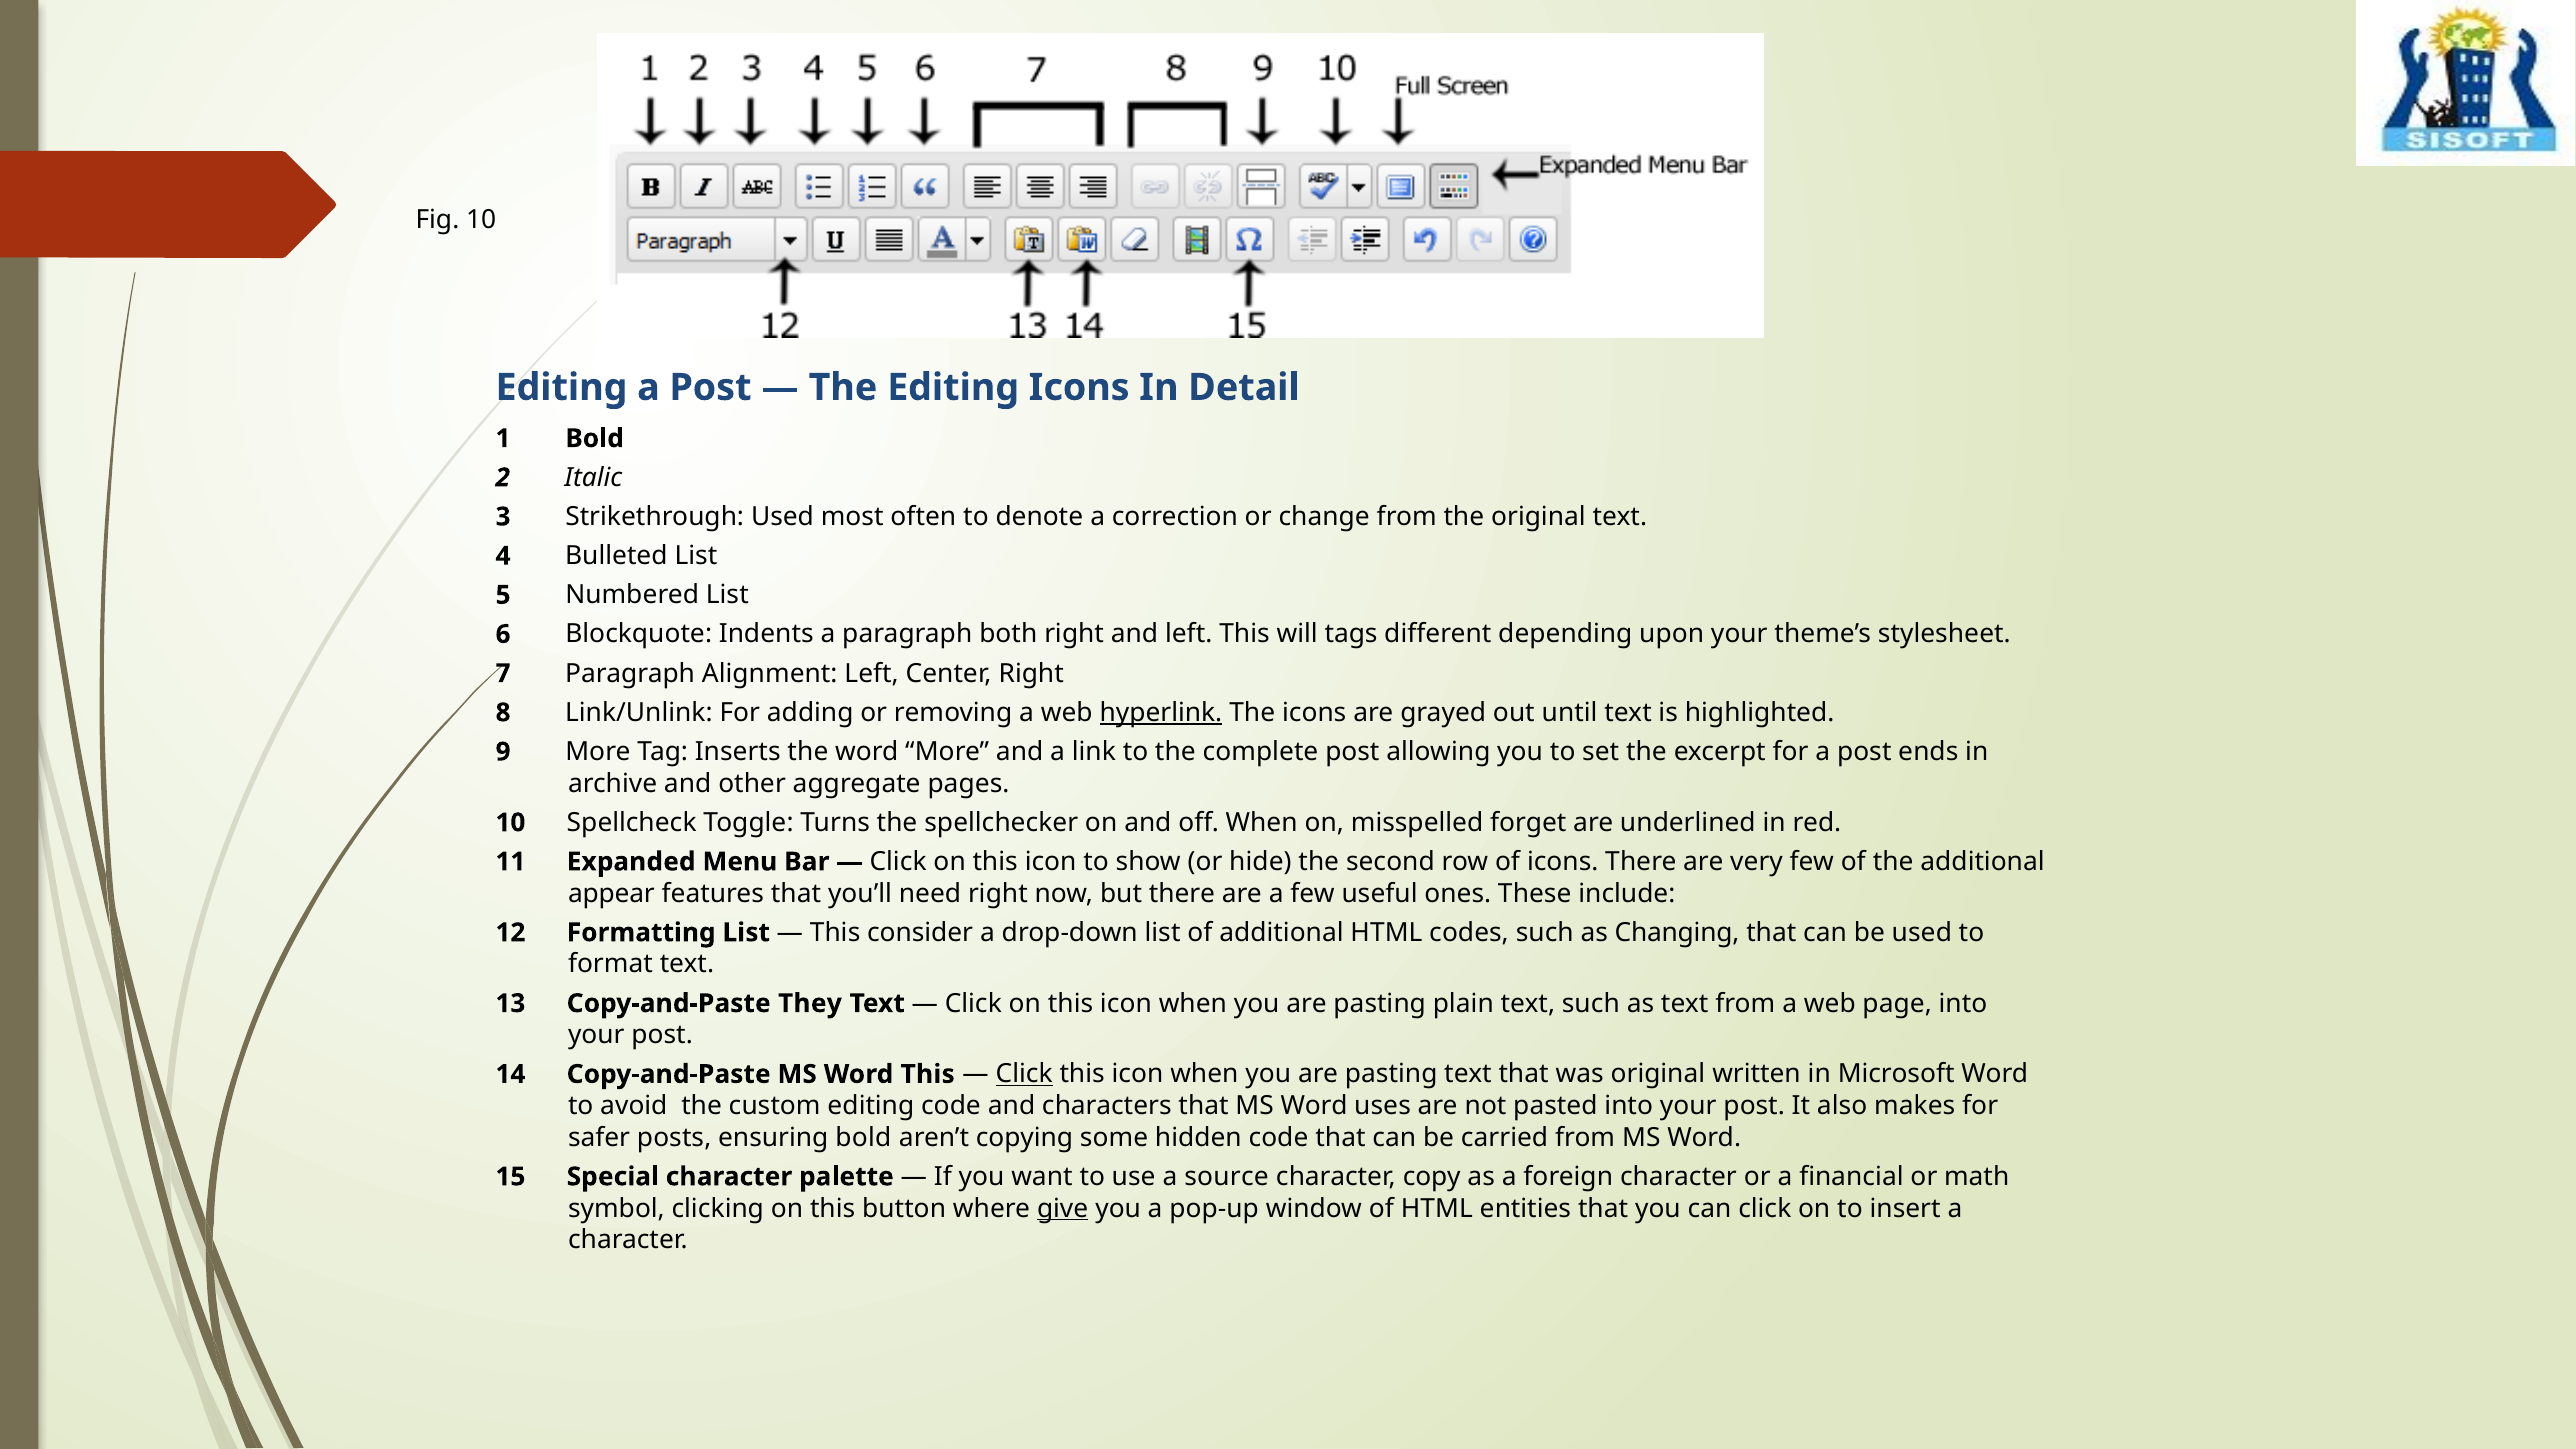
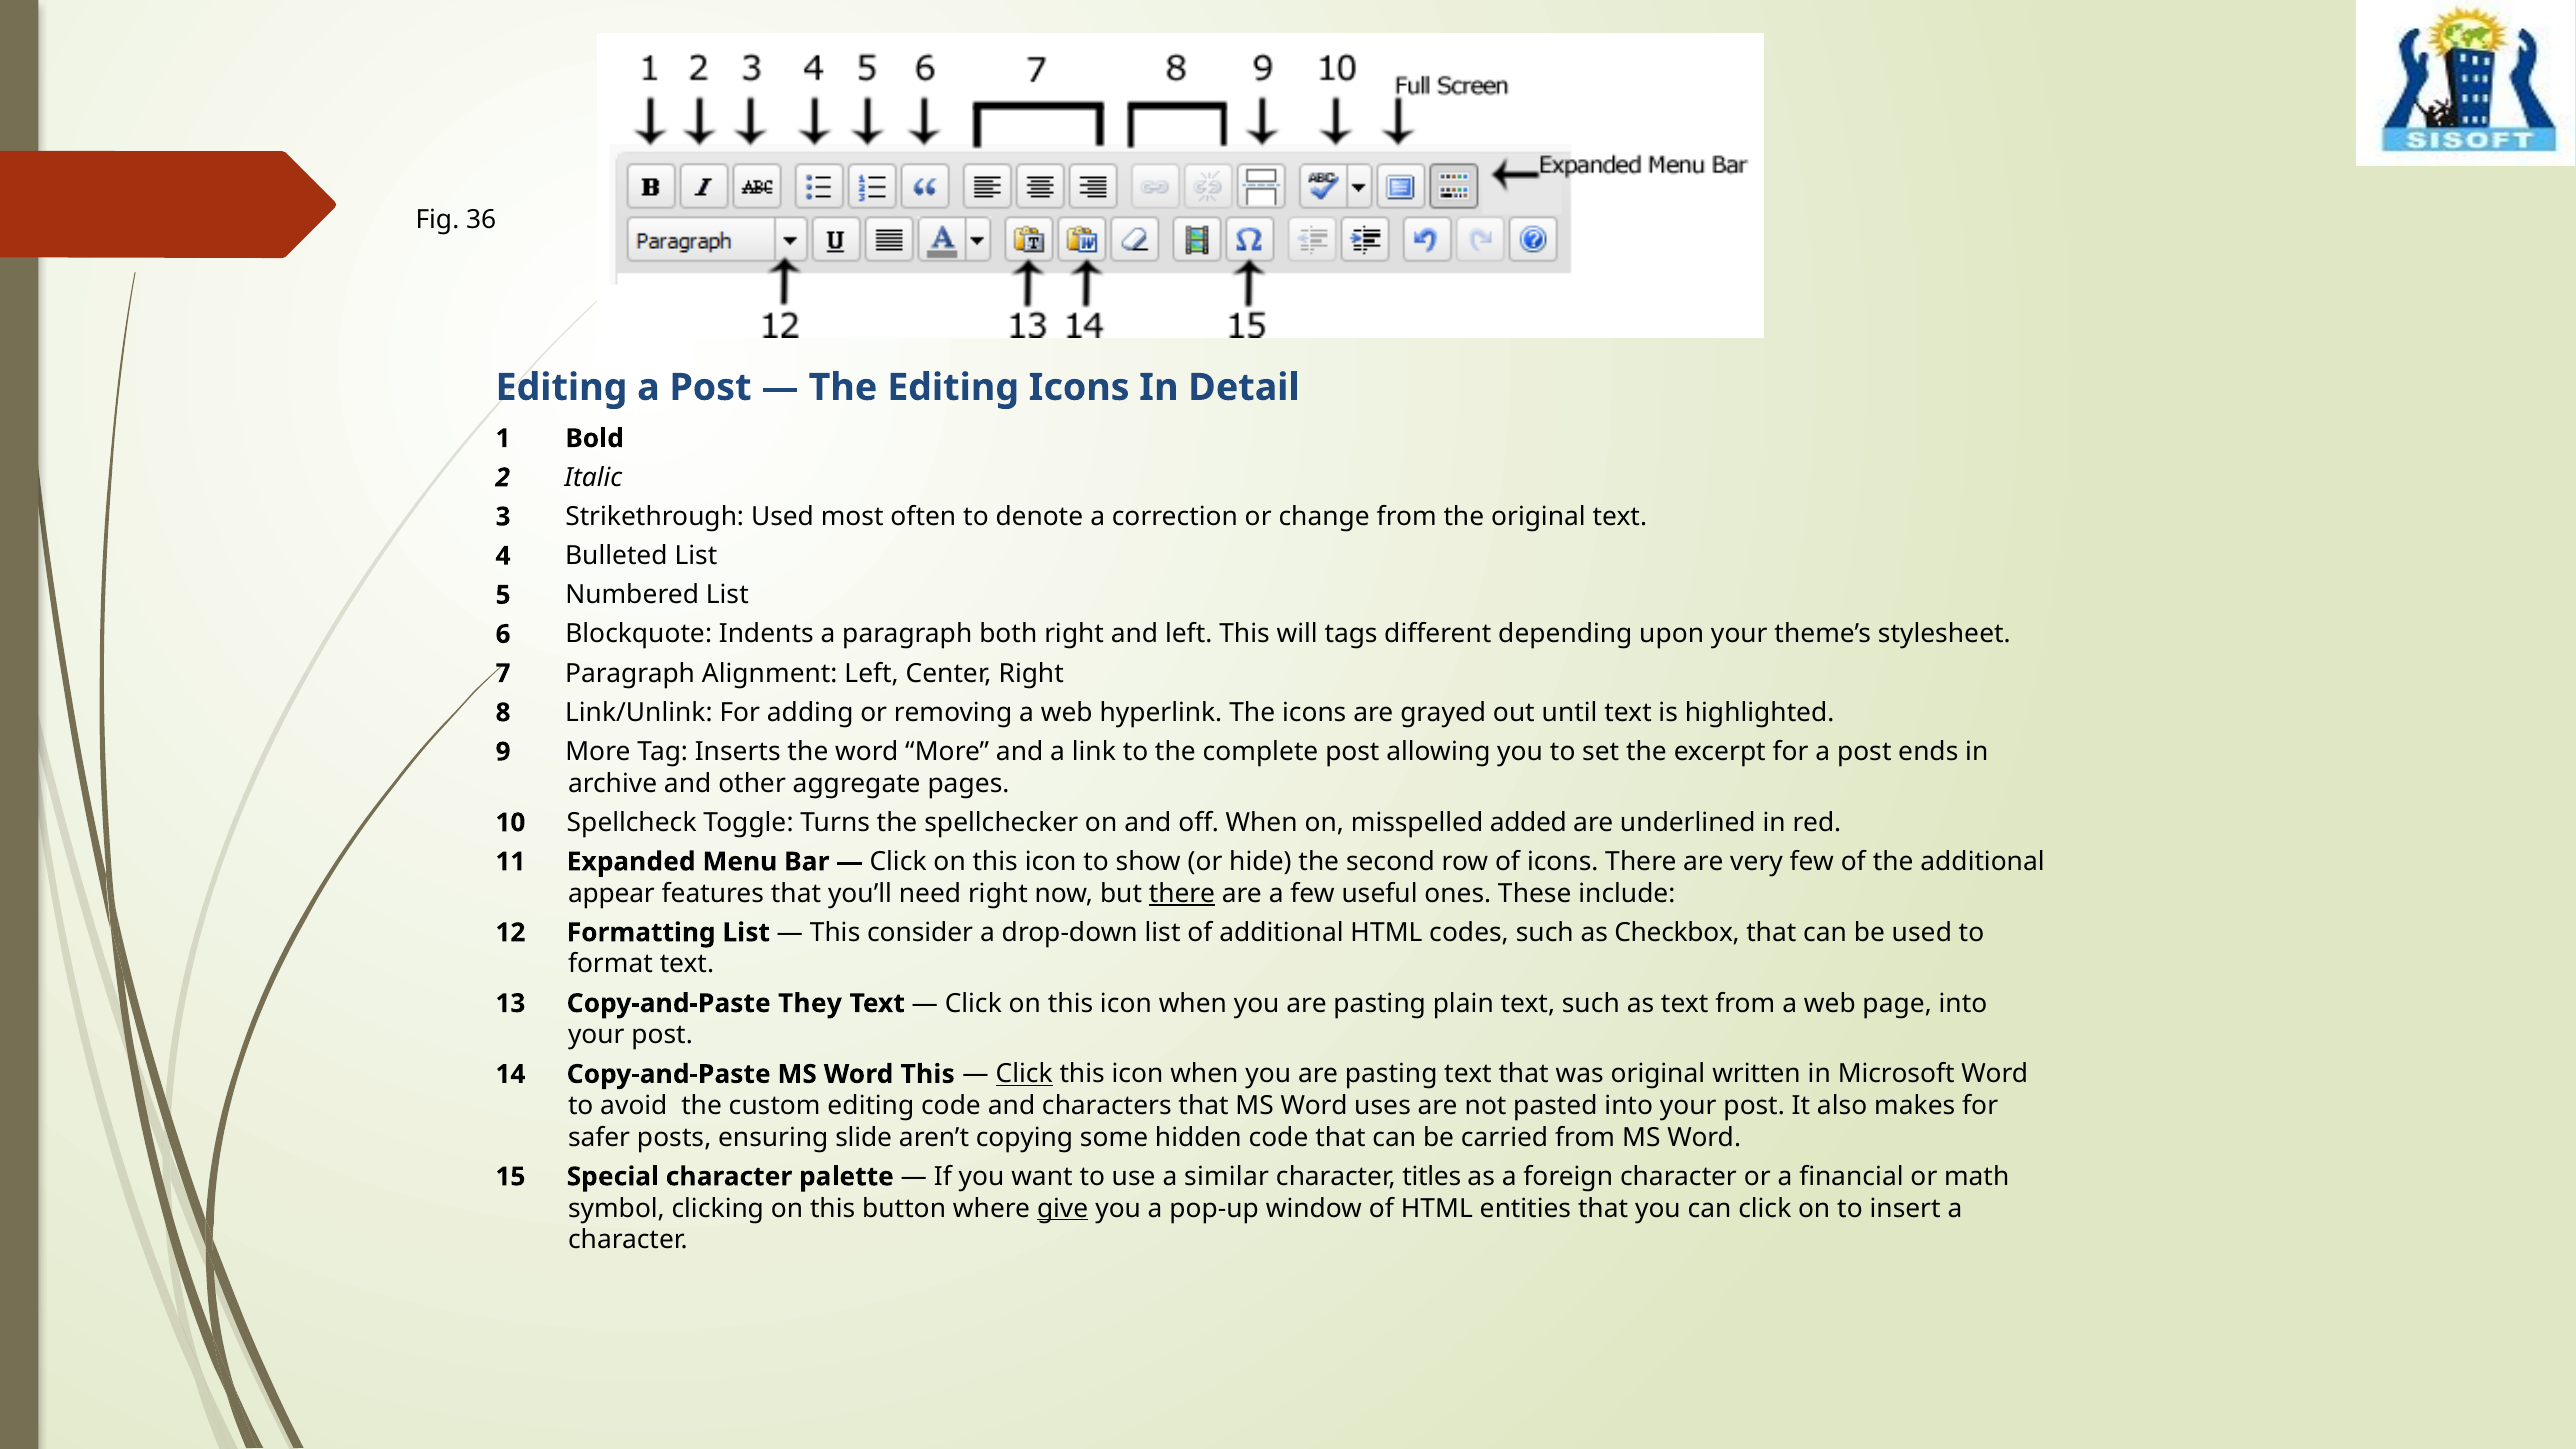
Fig 10: 10 -> 36
hyperlink underline: present -> none
forget: forget -> added
there at (1182, 893) underline: none -> present
Changing: Changing -> Checkbox
ensuring bold: bold -> slide
source: source -> similar
copy: copy -> titles
